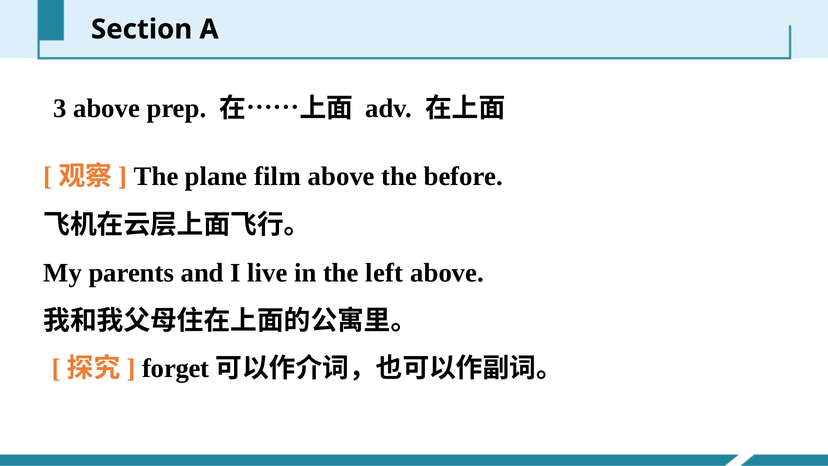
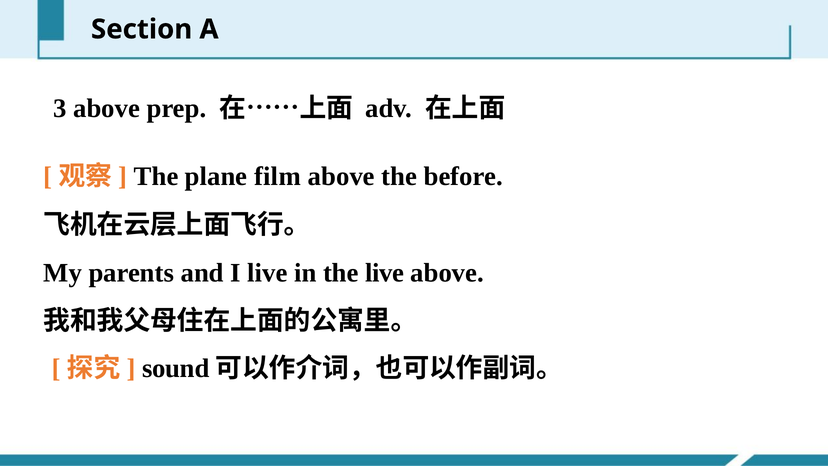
the left: left -> live
forget: forget -> sound
